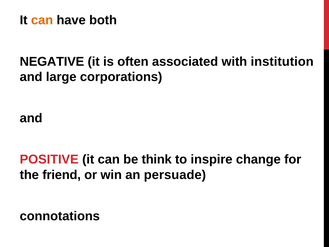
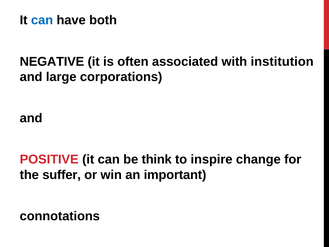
can at (42, 20) colour: orange -> blue
friend: friend -> suffer
persuade: persuade -> important
